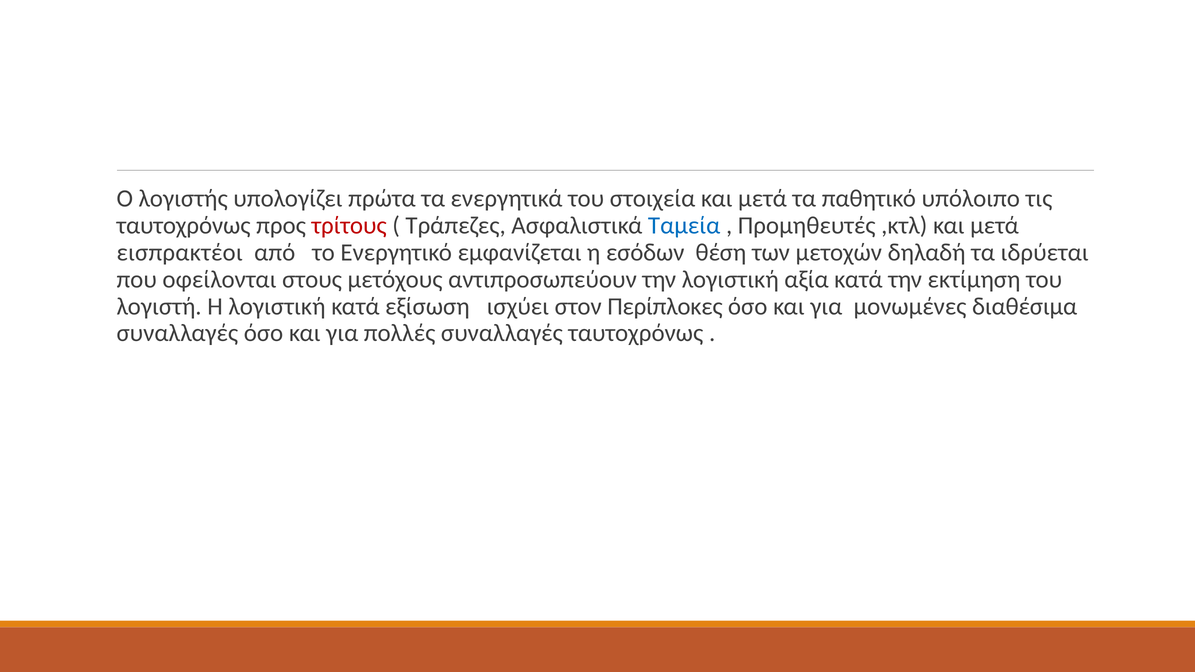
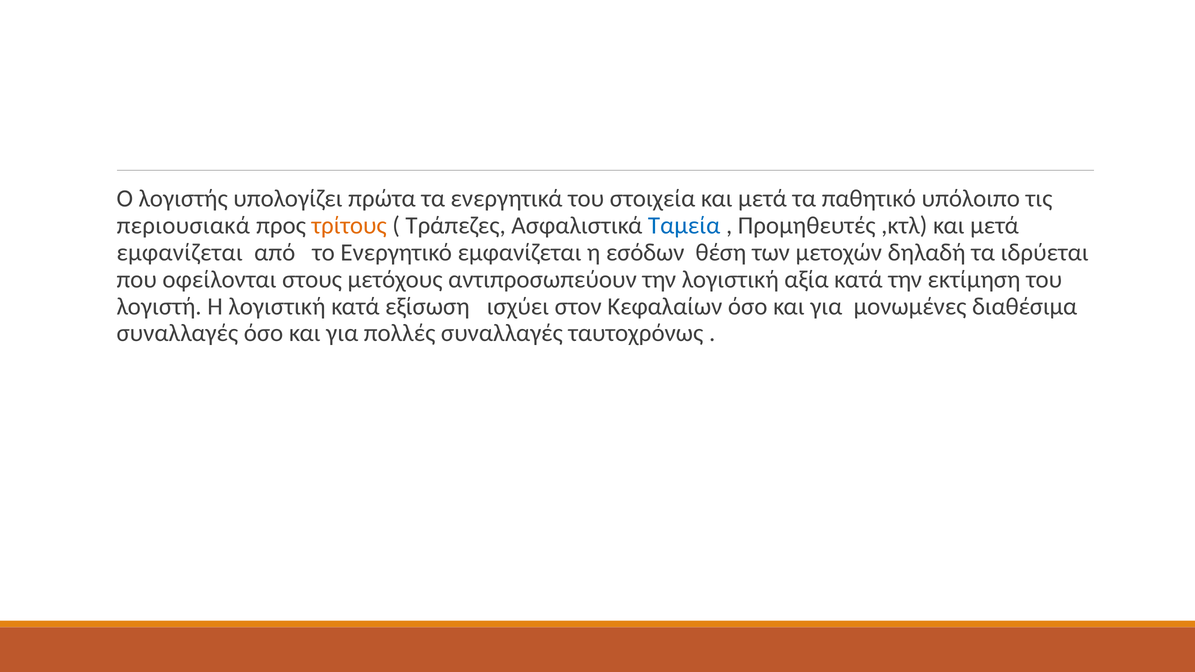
ταυτοχρόνως at (184, 226): ταυτοχρόνως -> περιουσιακά
τρίτους colour: red -> orange
εισπρακτέοι at (180, 253): εισπρακτέοι -> εμφανίζεται
Περίπλοκες: Περίπλοκες -> Κεφαλαίων
